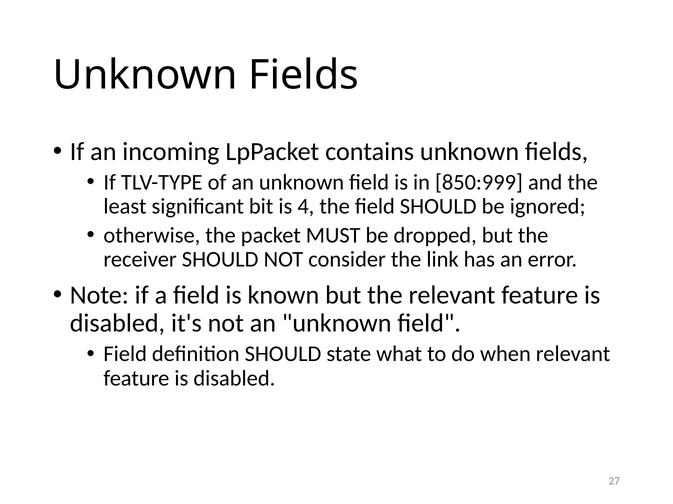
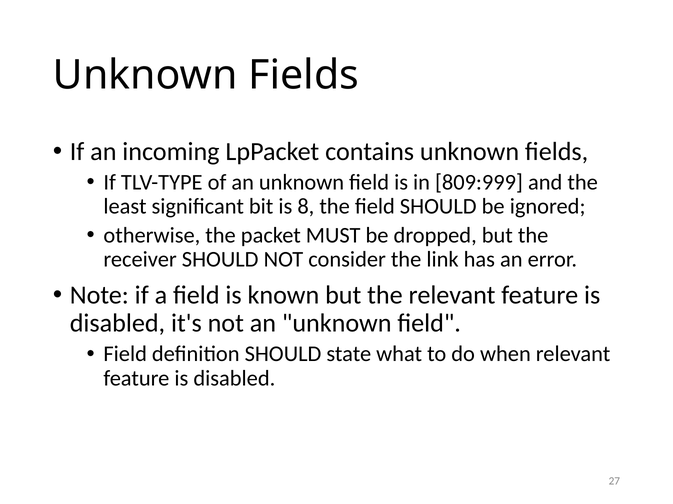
850:999: 850:999 -> 809:999
4: 4 -> 8
